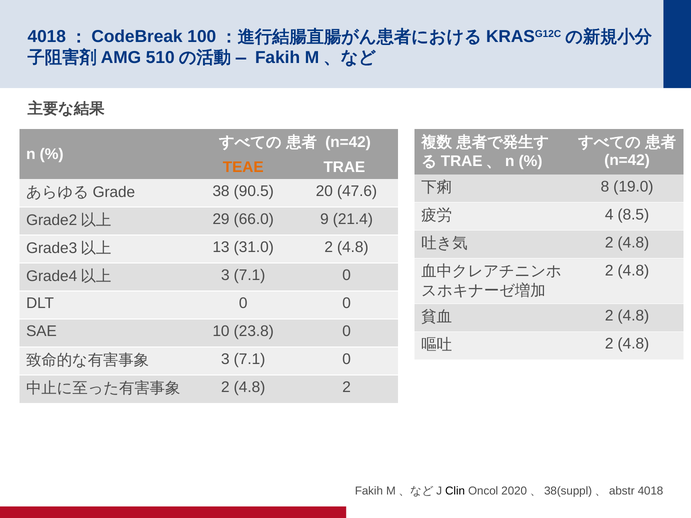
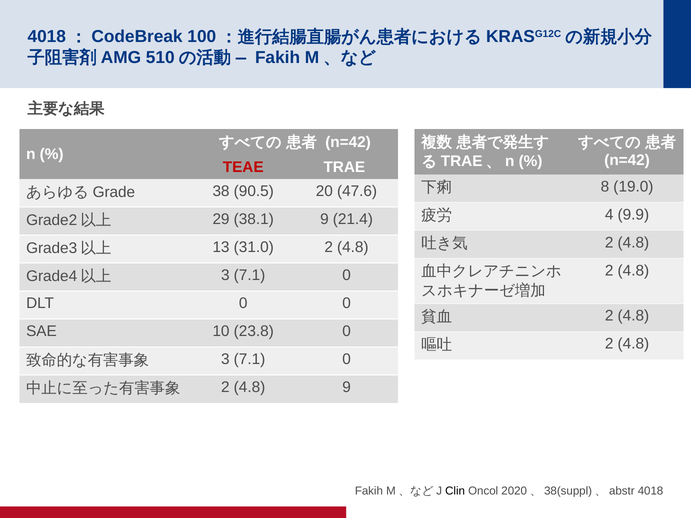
TEAE colour: orange -> red
8.5: 8.5 -> 9.9
66.0: 66.0 -> 38.1
4.8 2: 2 -> 9
